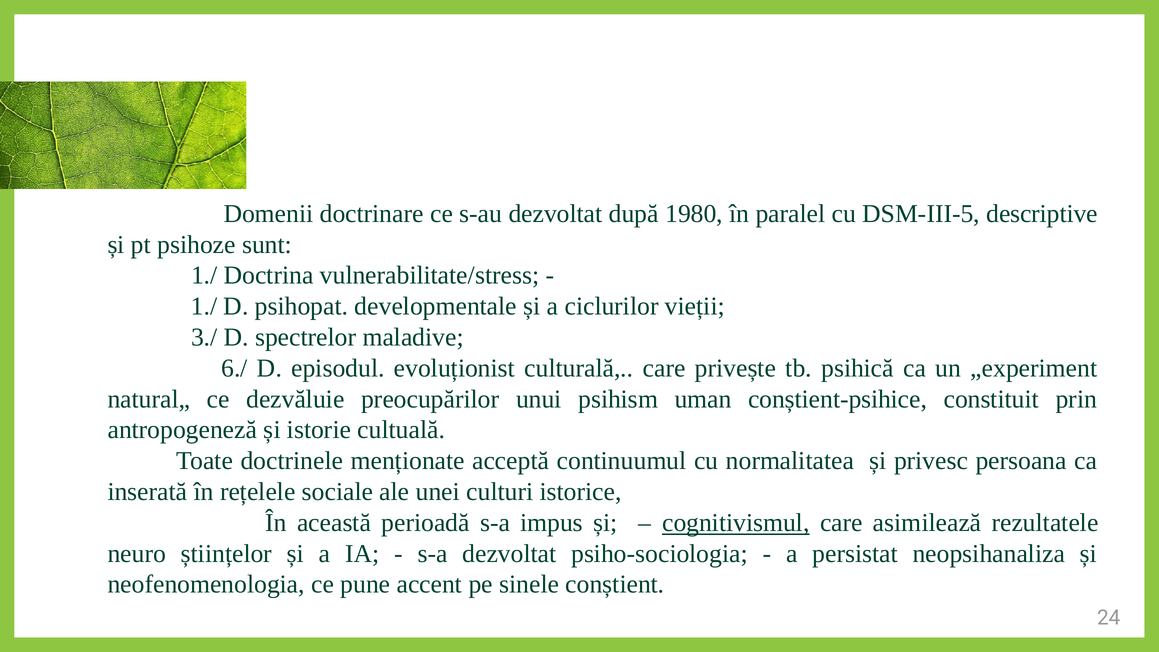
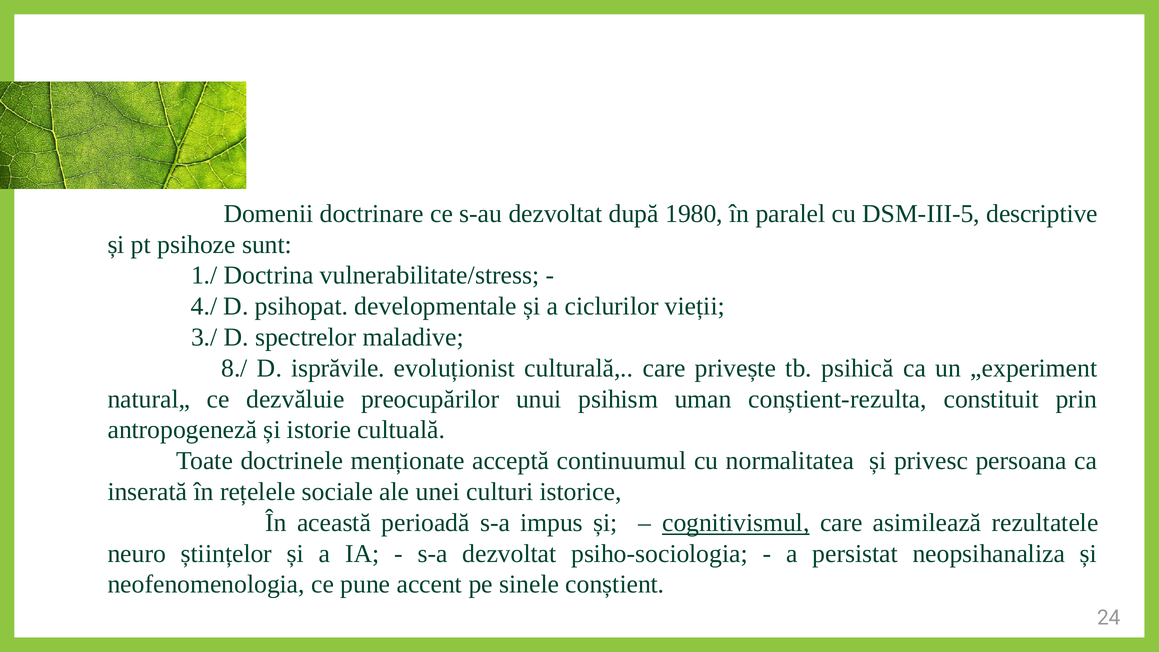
1./ at (204, 306): 1./ -> 4./
6./: 6./ -> 8./
episodul: episodul -> isprăvile
conștient-psihice: conștient-psihice -> conștient-rezulta
